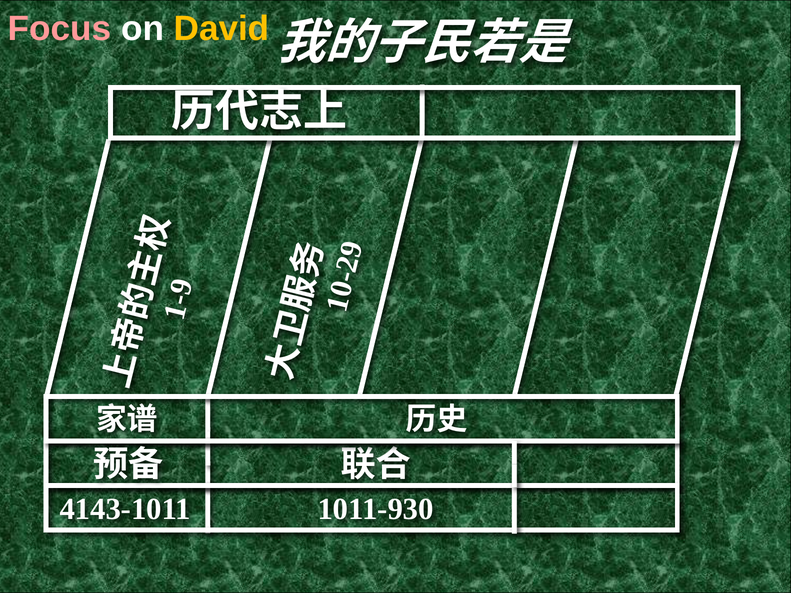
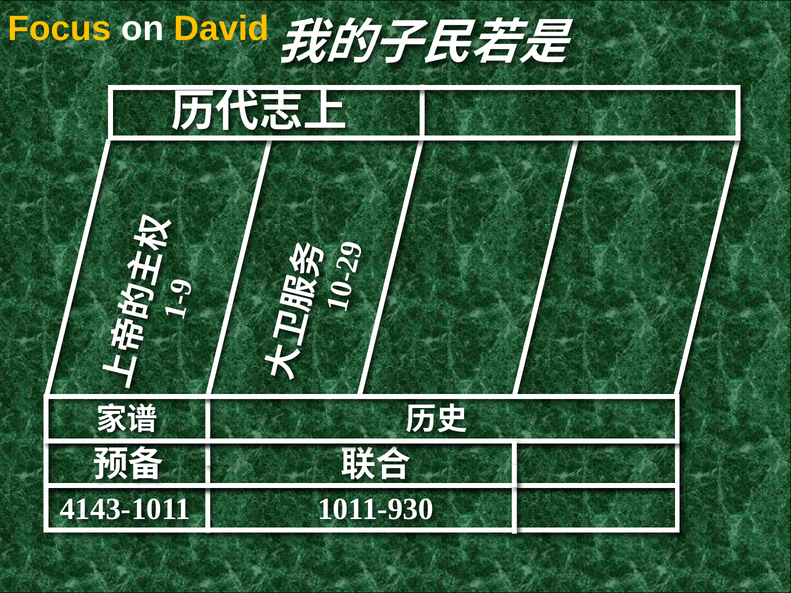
Focus colour: pink -> yellow
